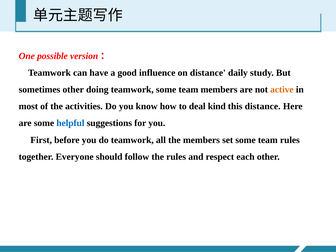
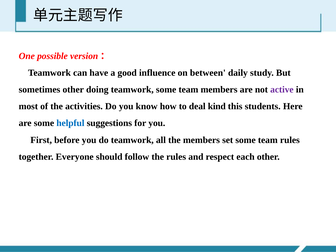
on distance: distance -> between
active colour: orange -> purple
this distance: distance -> students
